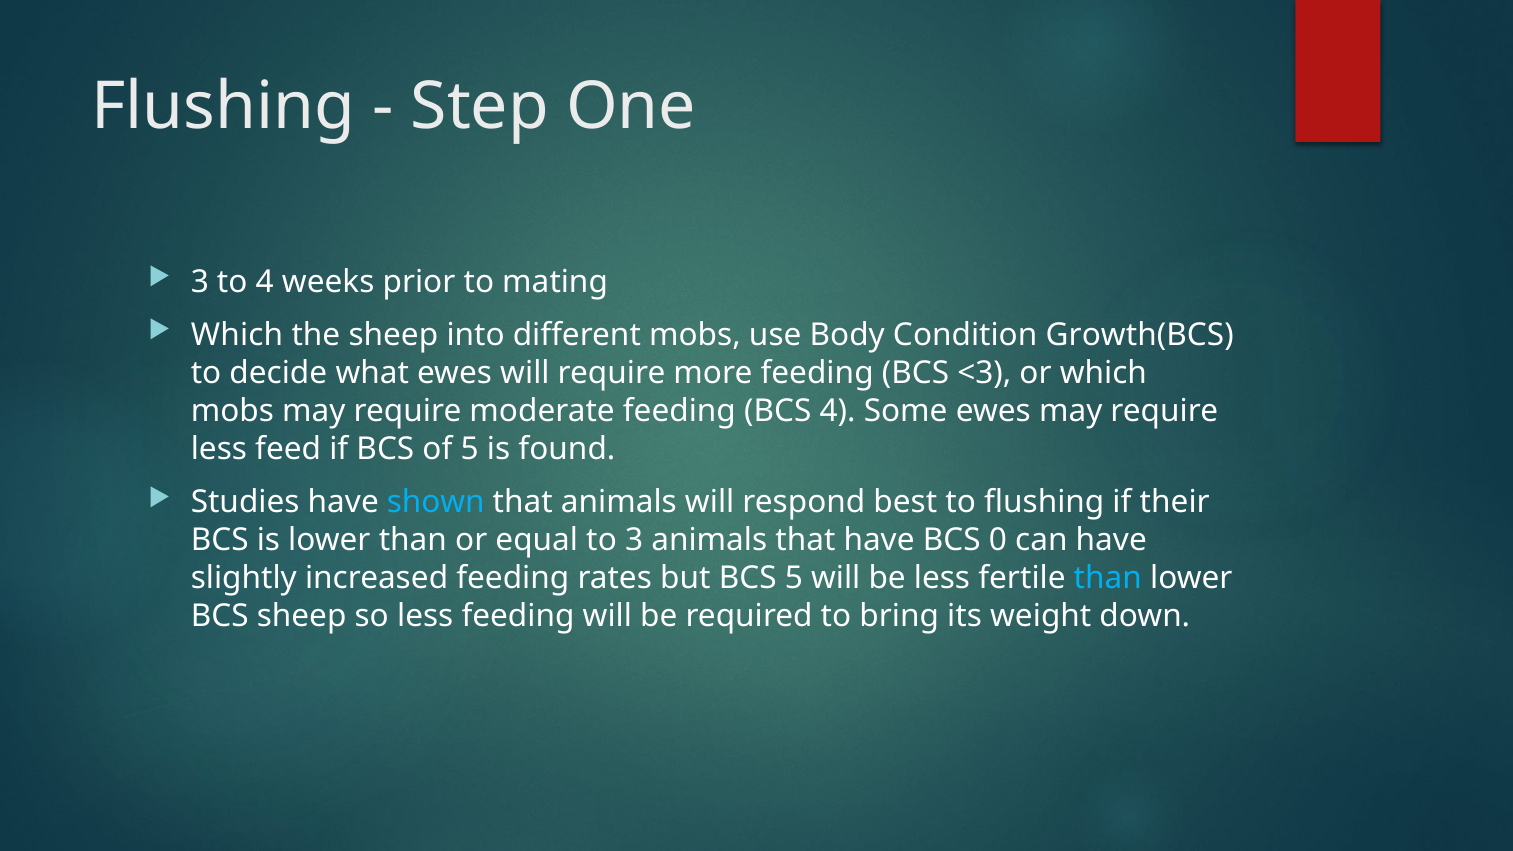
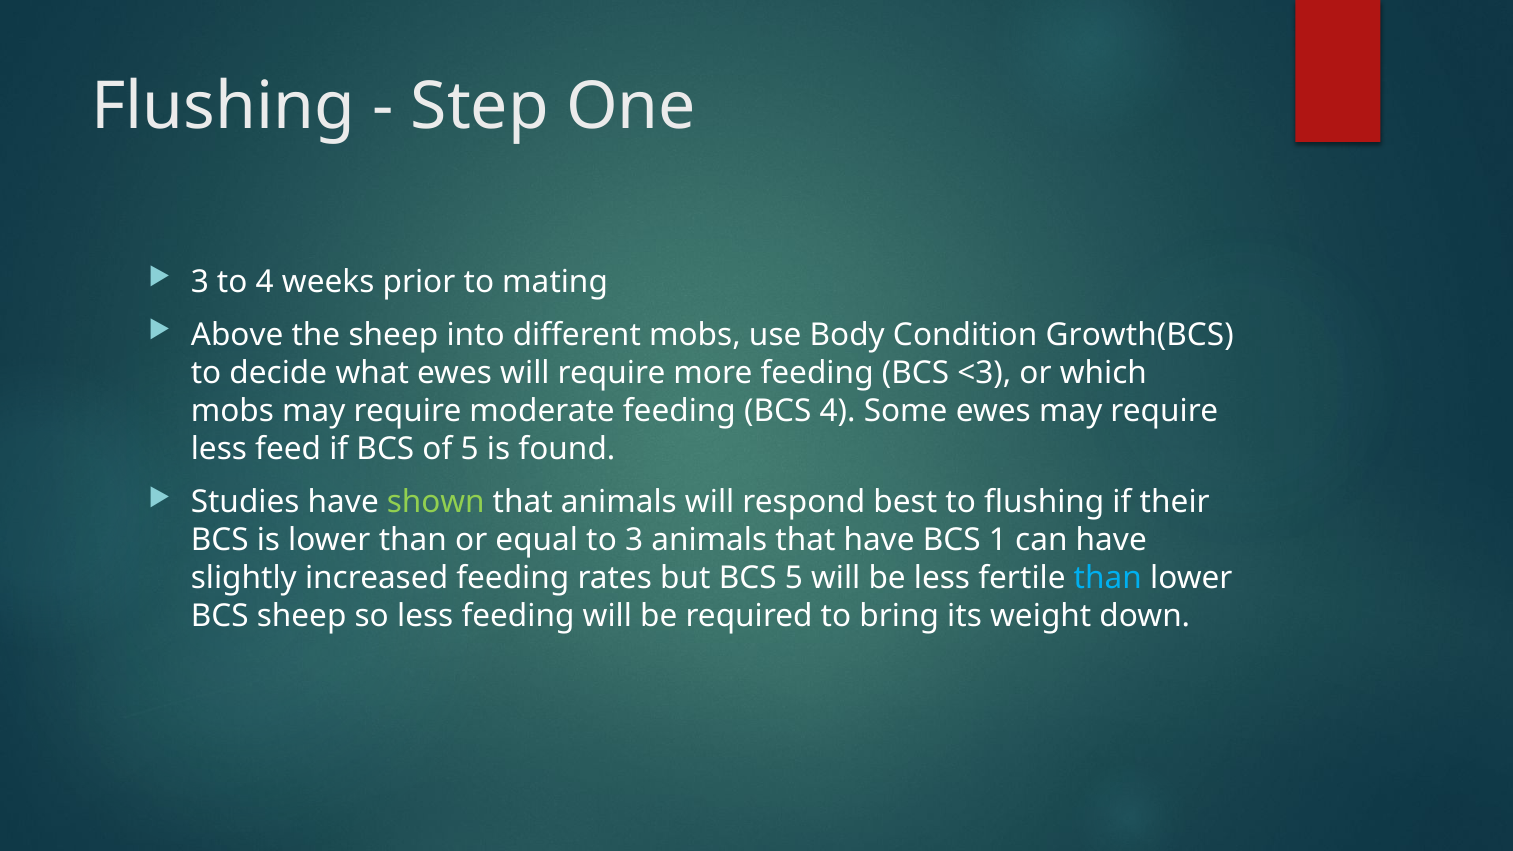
Which at (237, 335): Which -> Above
shown colour: light blue -> light green
0: 0 -> 1
